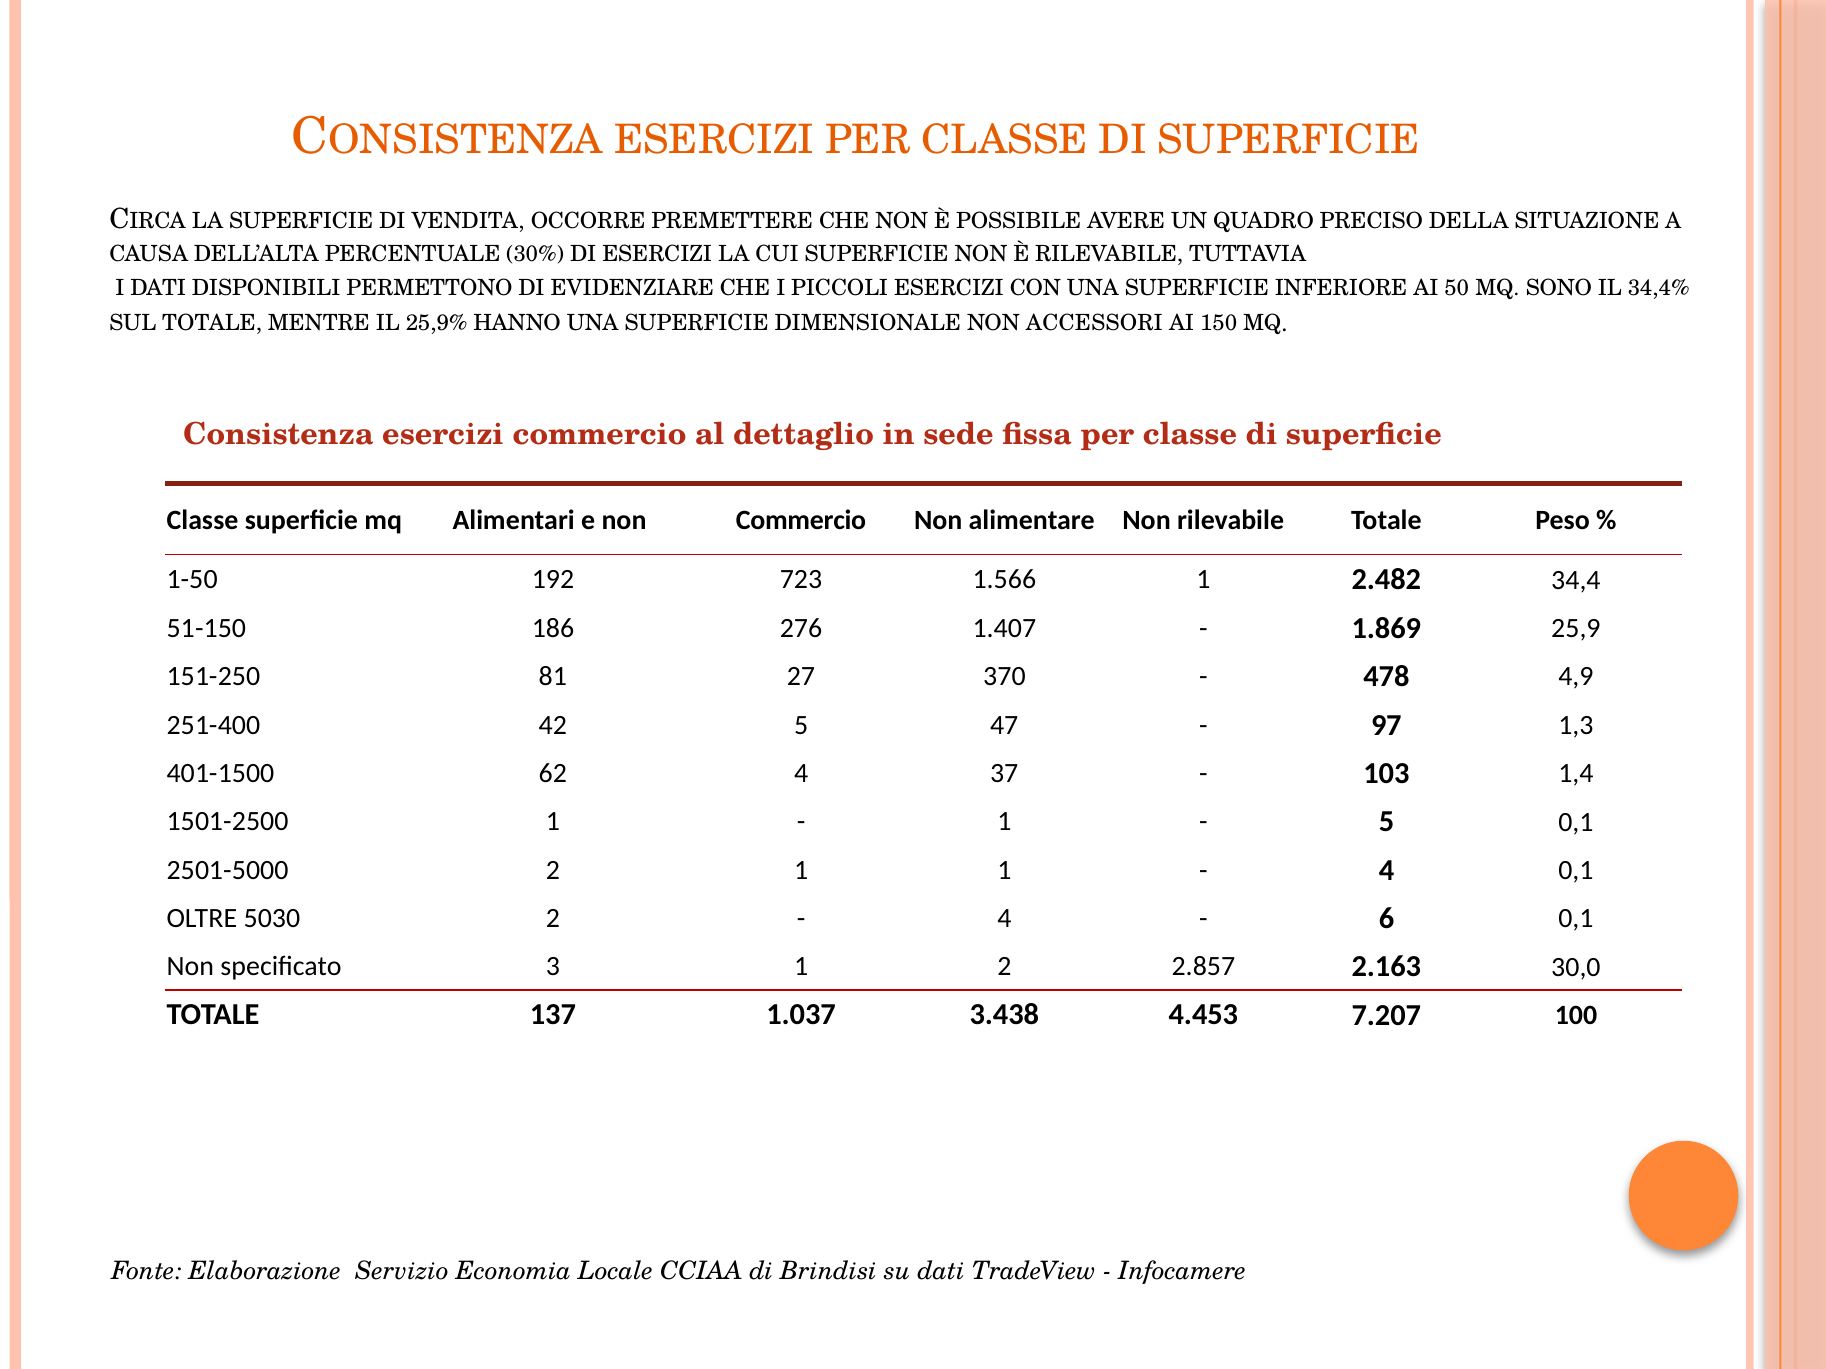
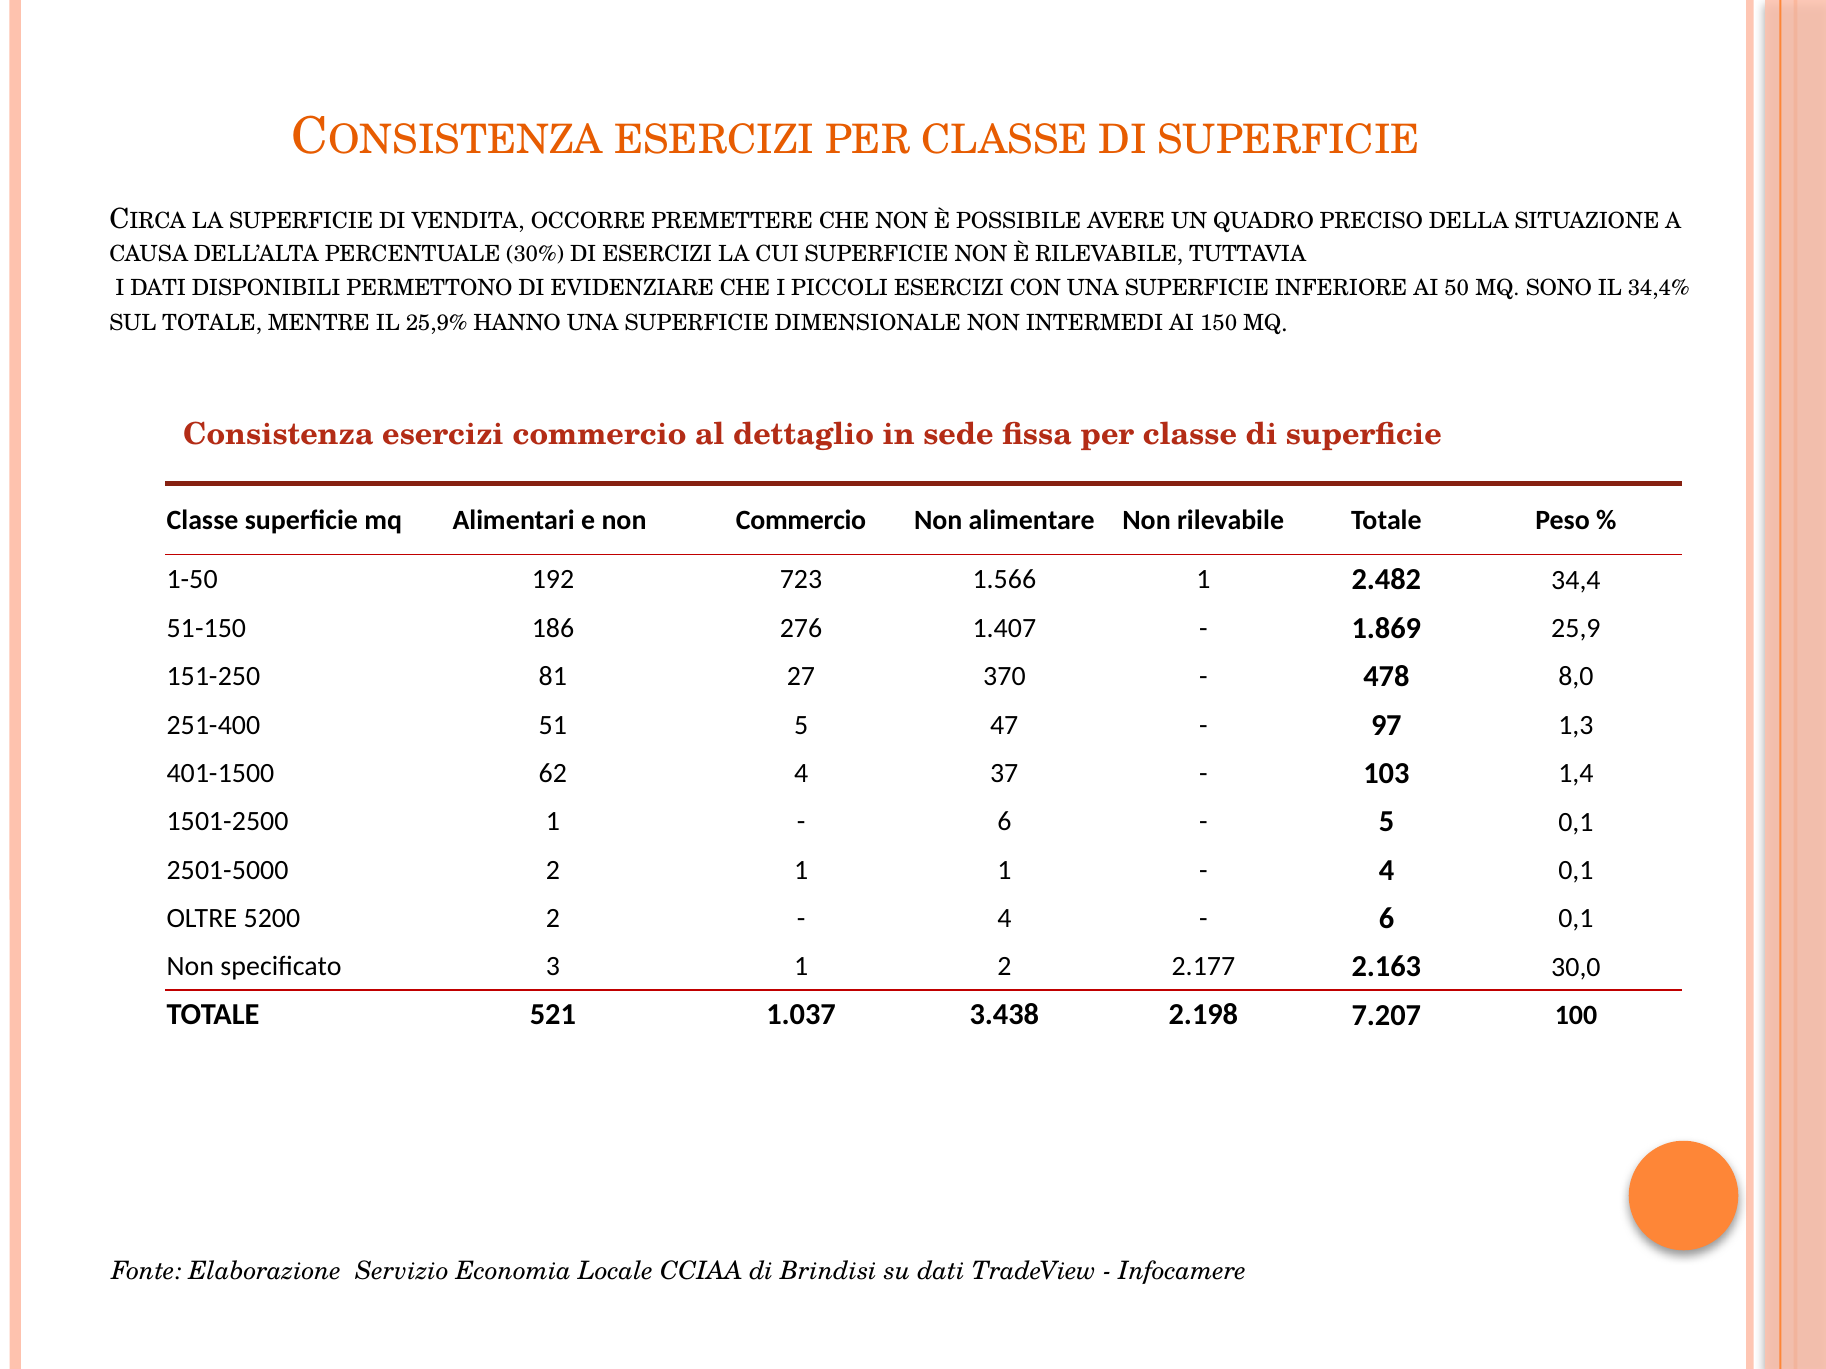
ACCESSORI: ACCESSORI -> INTERMEDI
4,9: 4,9 -> 8,0
42: 42 -> 51
1 at (1004, 822): 1 -> 6
5030: 5030 -> 5200
2.857: 2.857 -> 2.177
137: 137 -> 521
4.453: 4.453 -> 2.198
